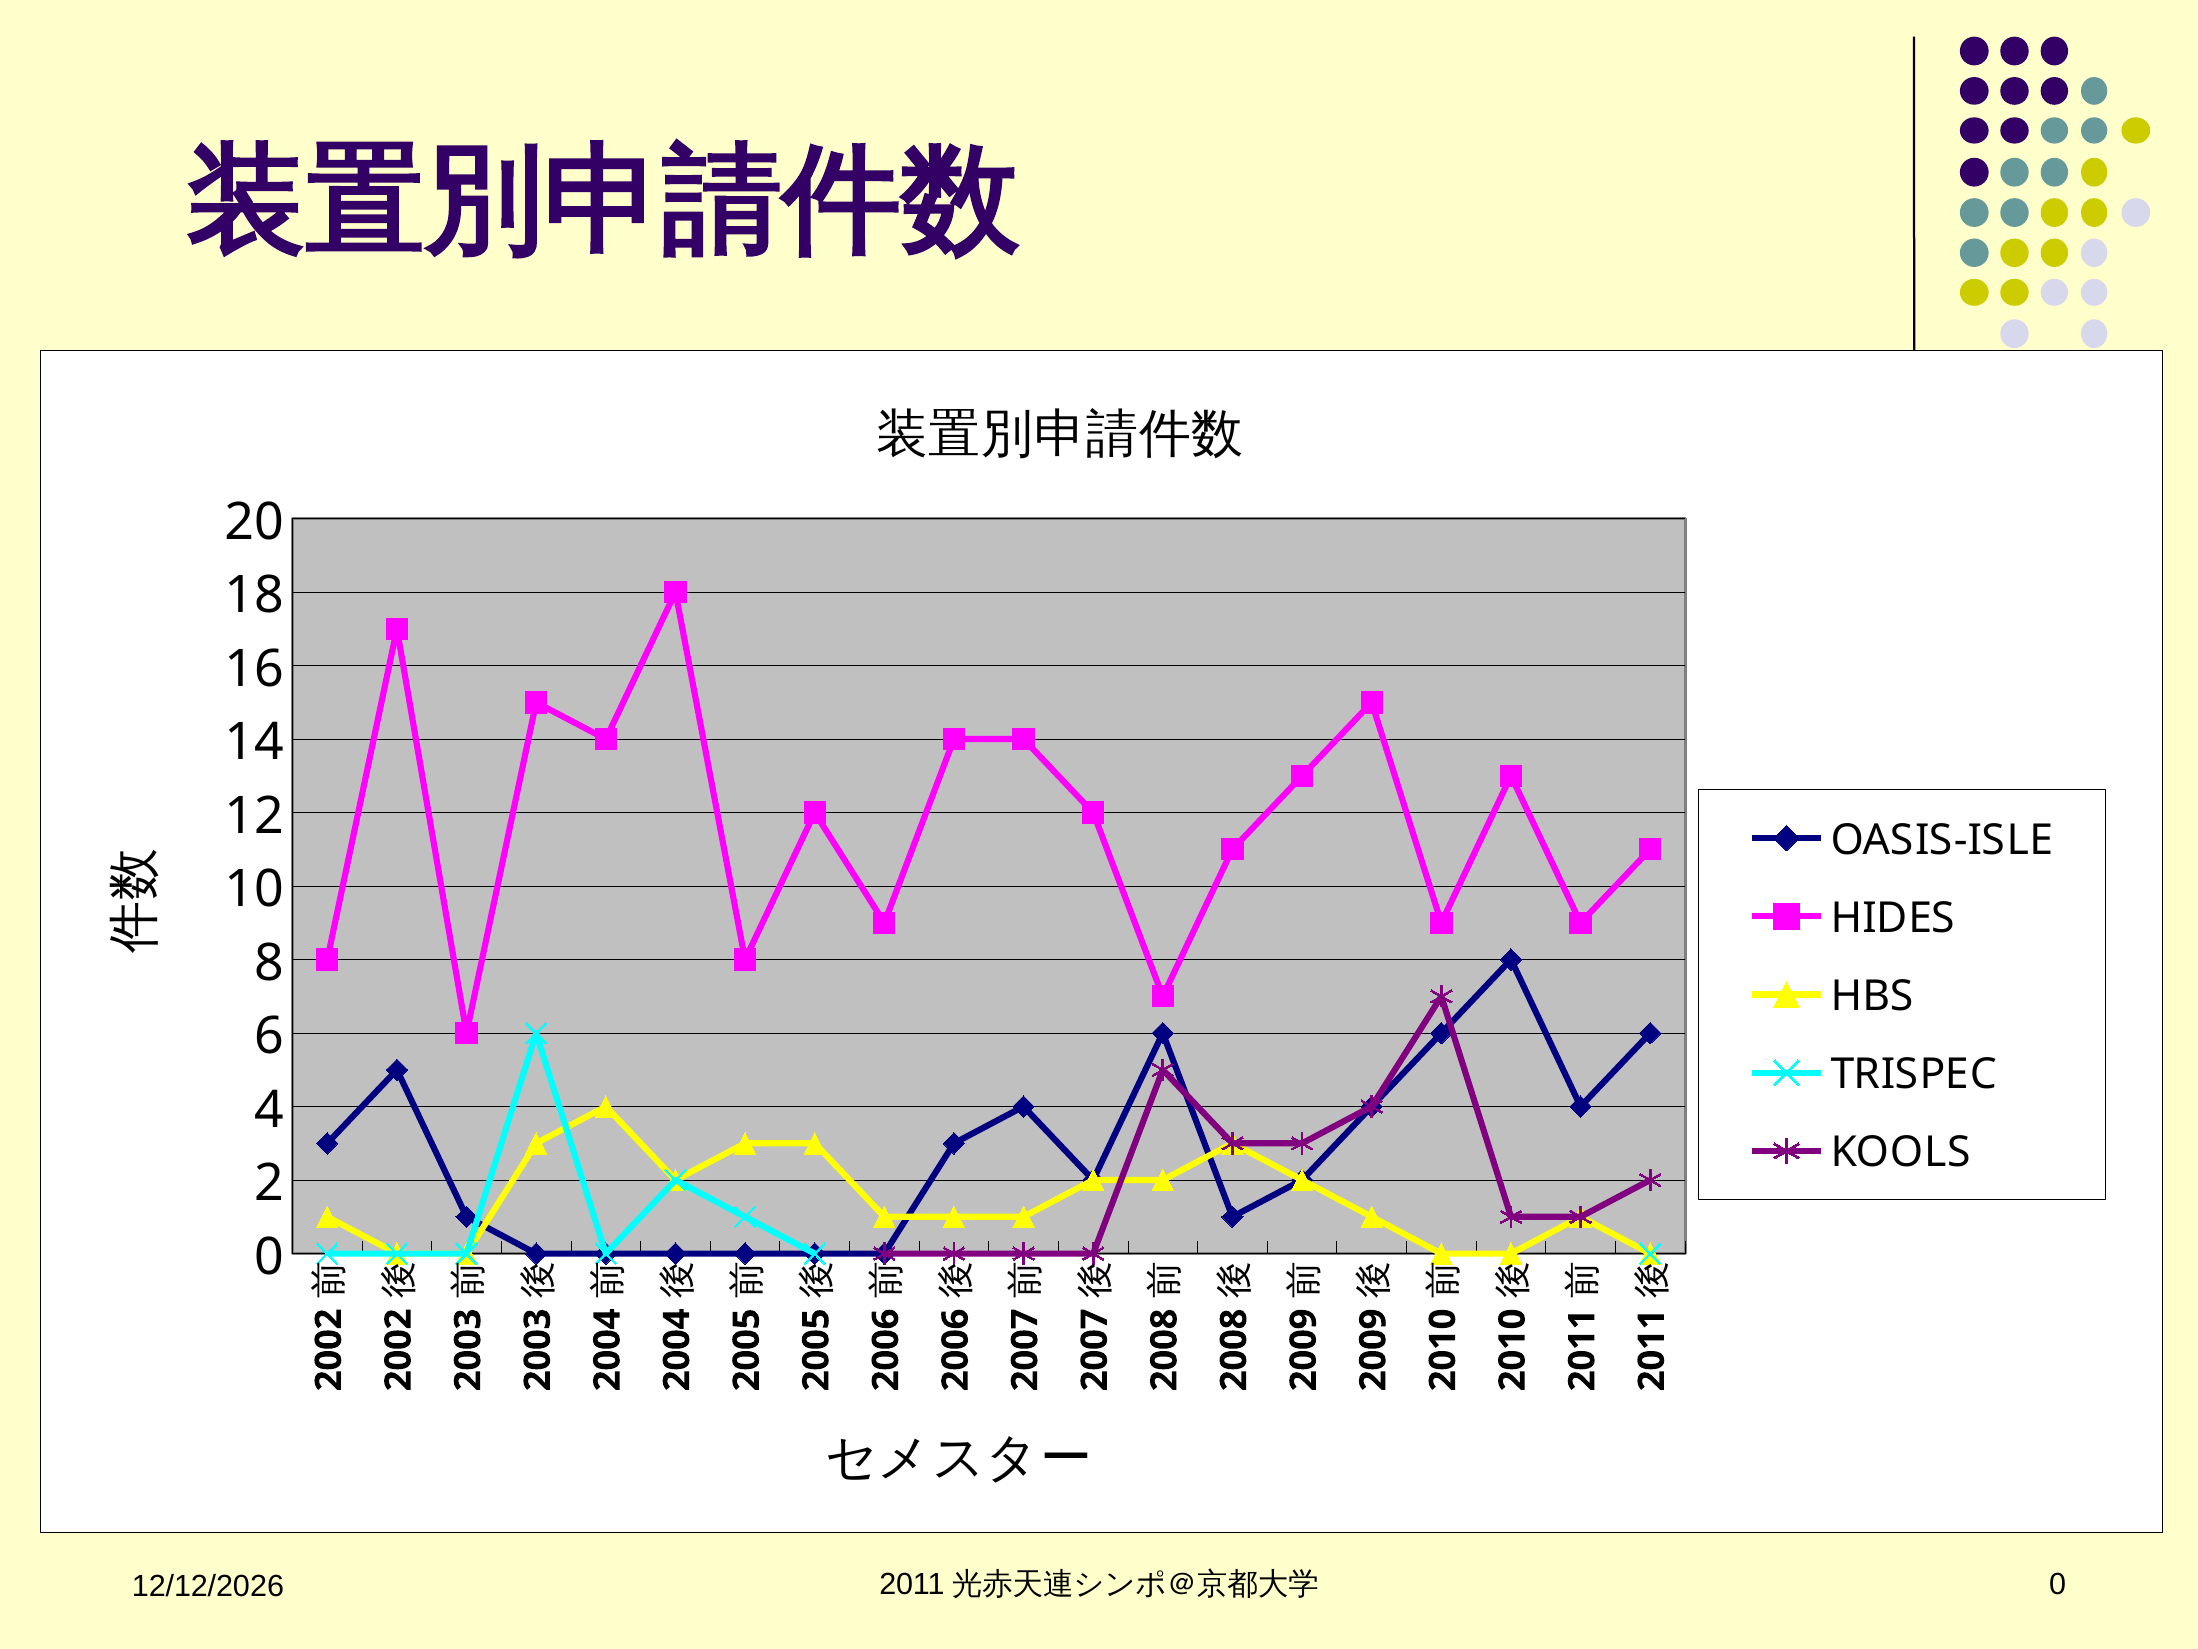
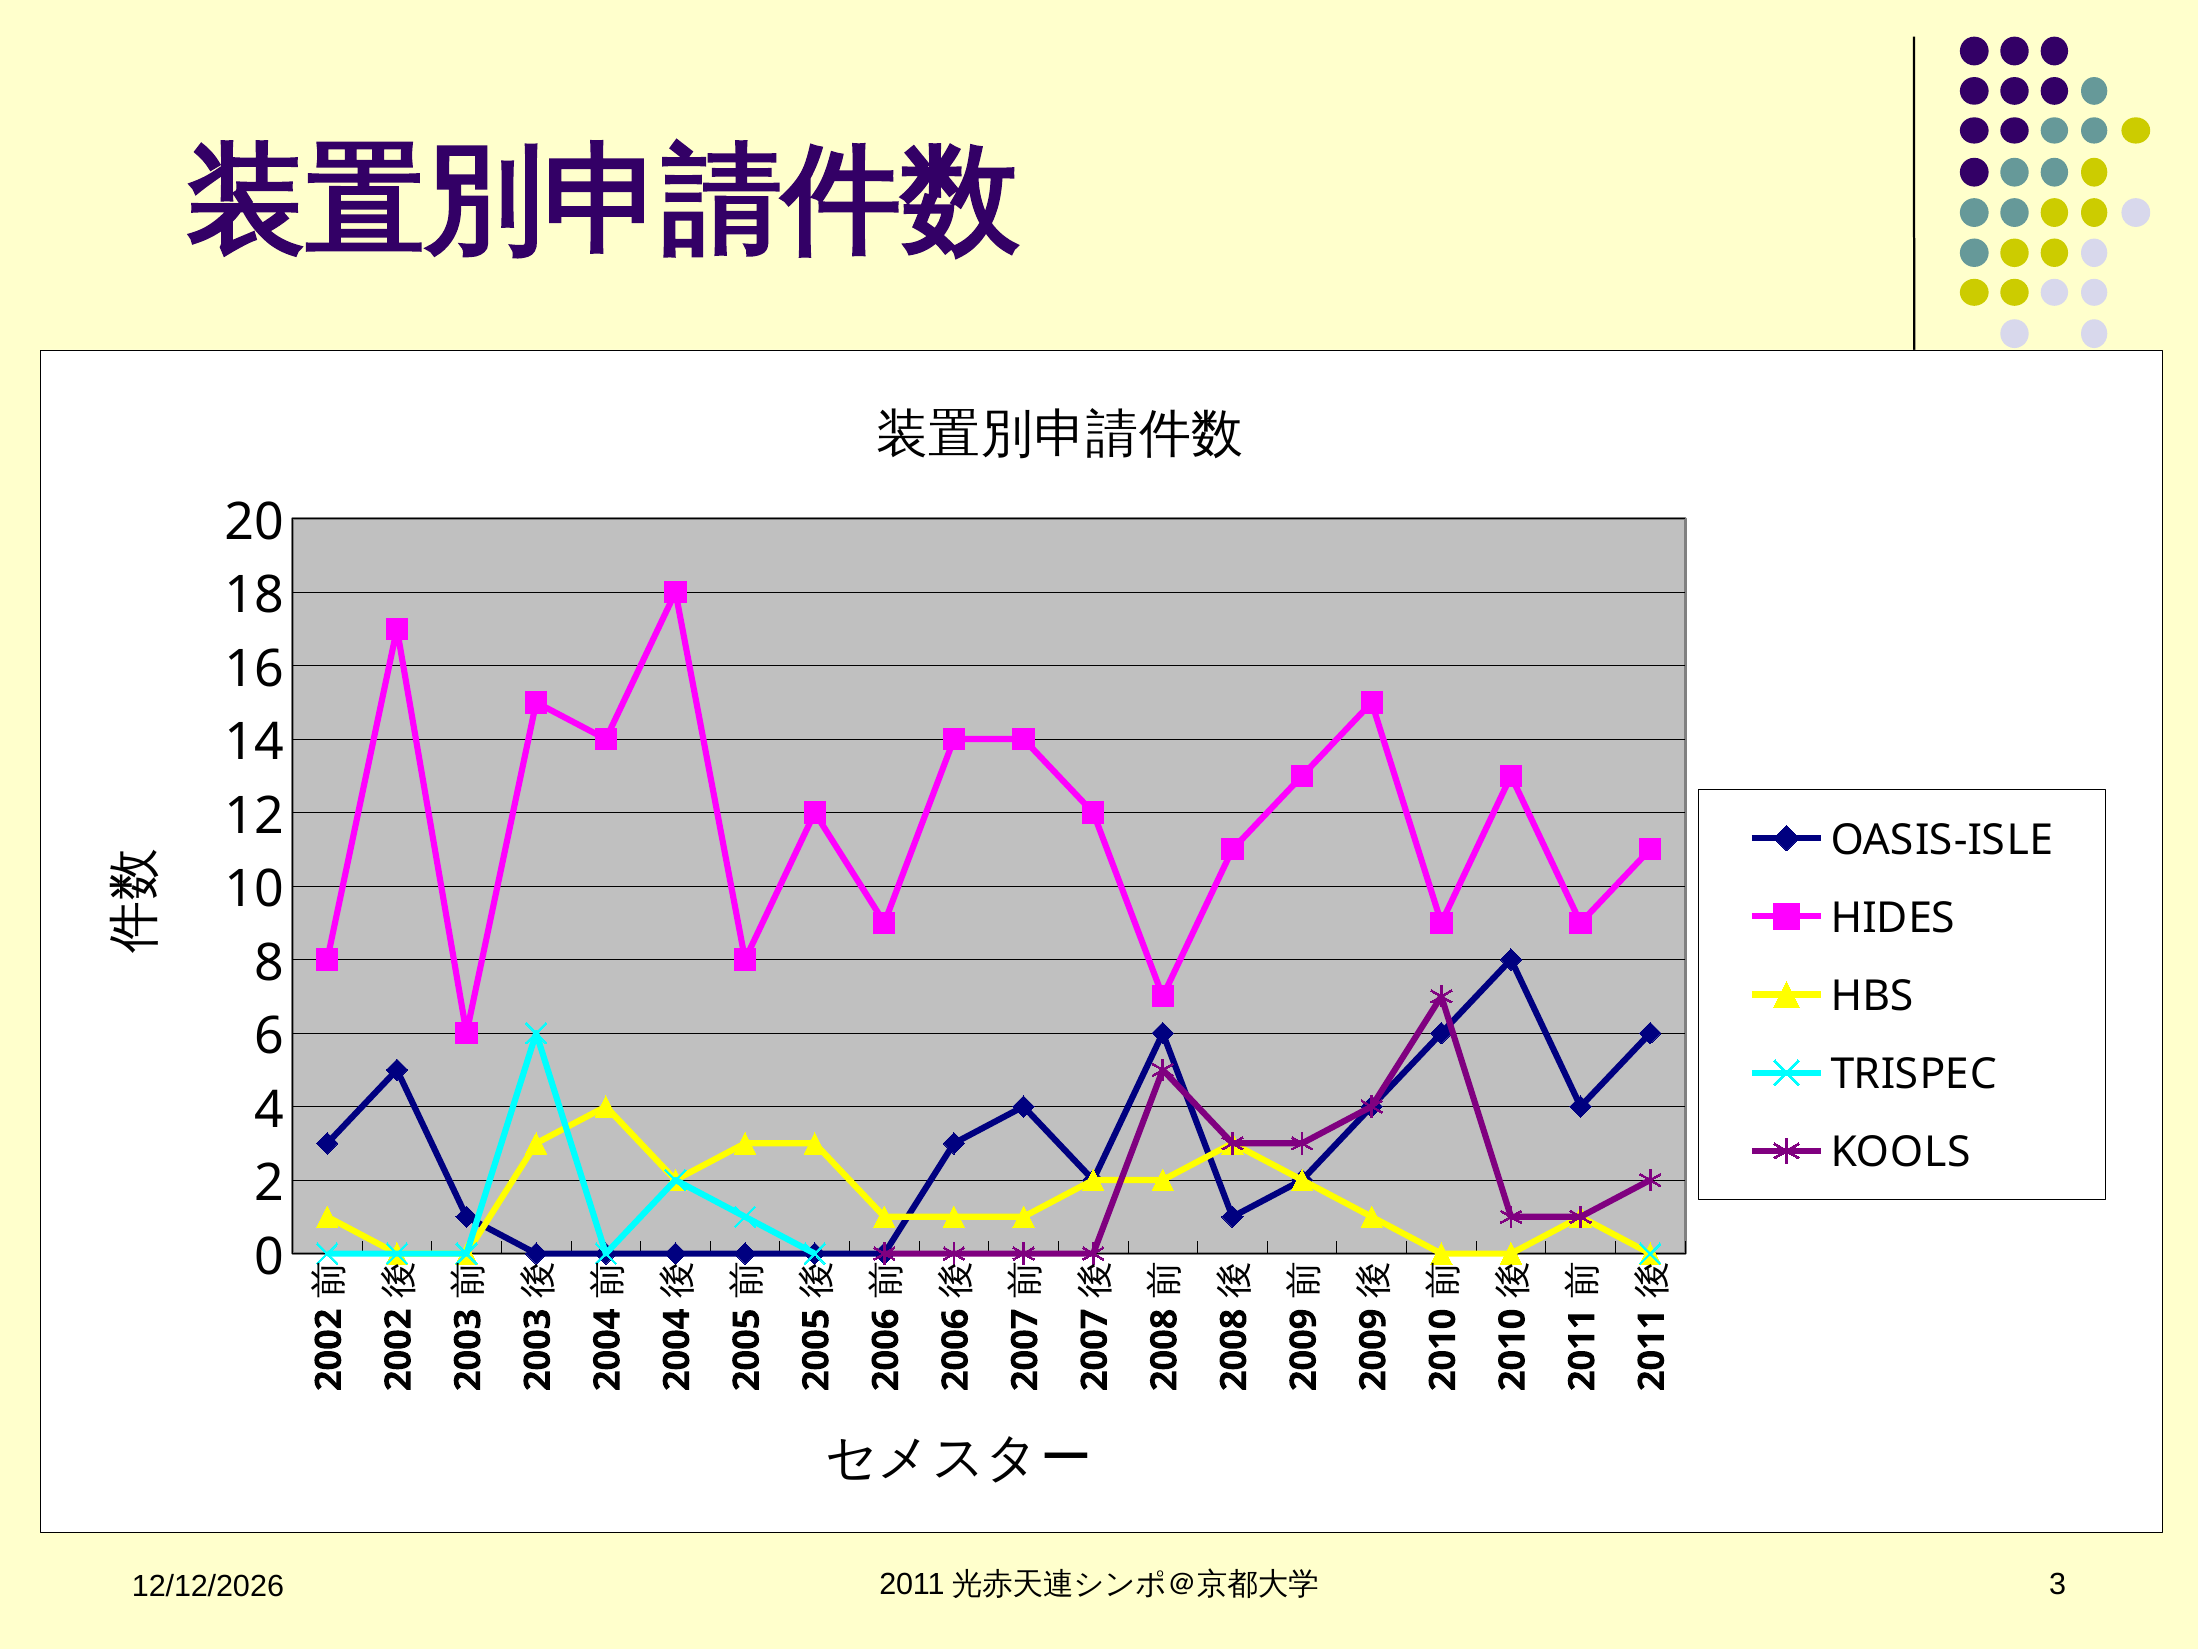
0 at (2058, 1584): 0 -> 3
